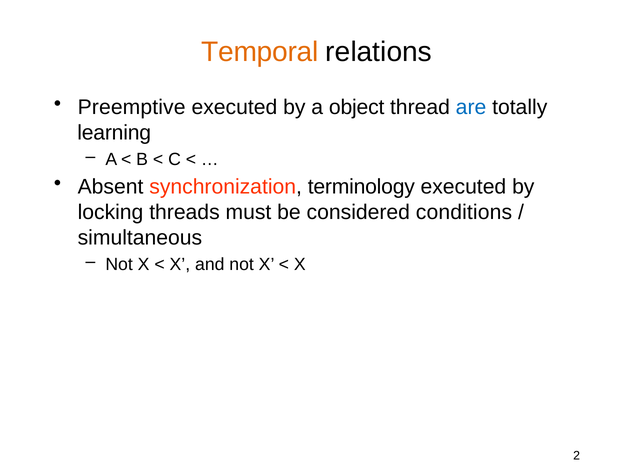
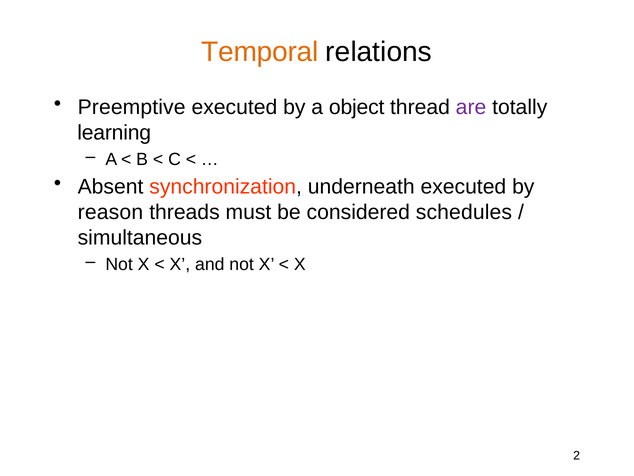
are colour: blue -> purple
terminology: terminology -> underneath
locking: locking -> reason
conditions: conditions -> schedules
